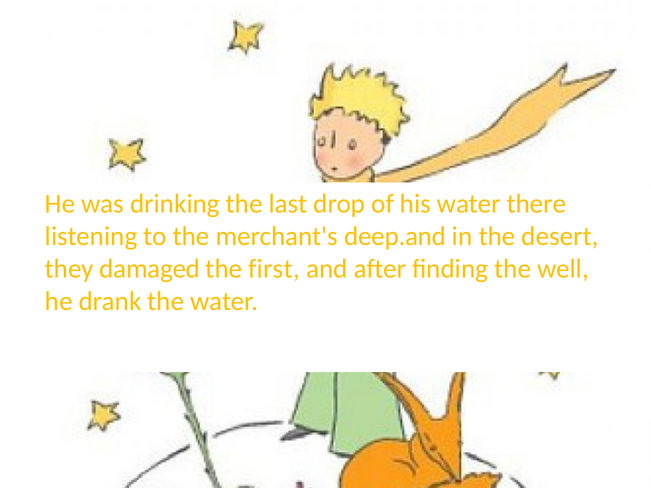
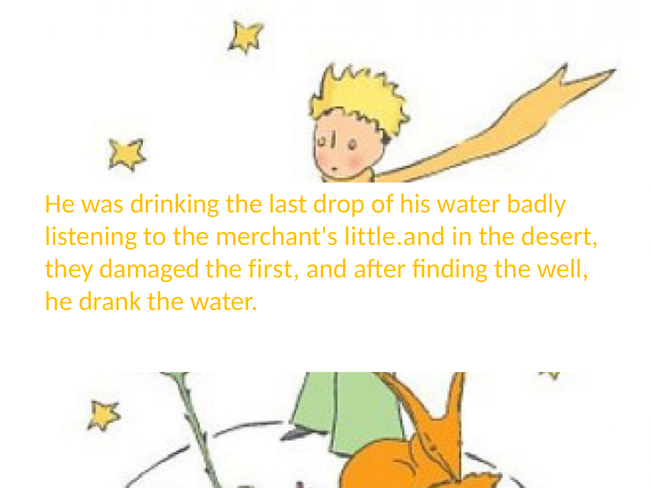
there: there -> badly
deep.and: deep.and -> little.and
